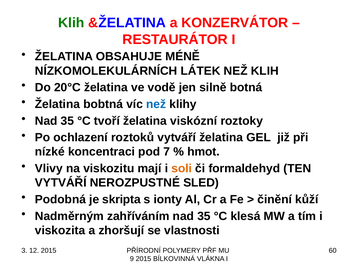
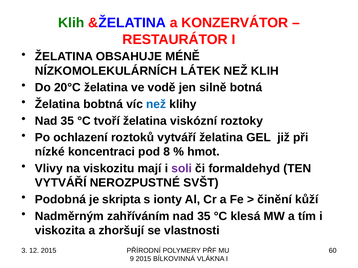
7: 7 -> 8
soli colour: orange -> purple
SLED: SLED -> SVŠT
